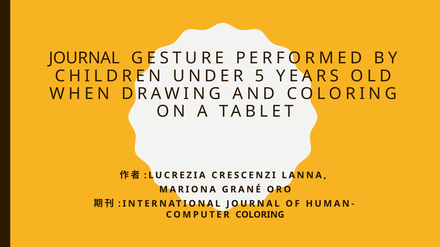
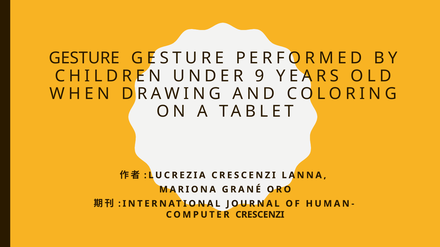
JOURNAL at (84, 58): JOURNAL -> GESTURE
5: 5 -> 9
COLORING at (260, 215): COLORING -> CRESCENZI
